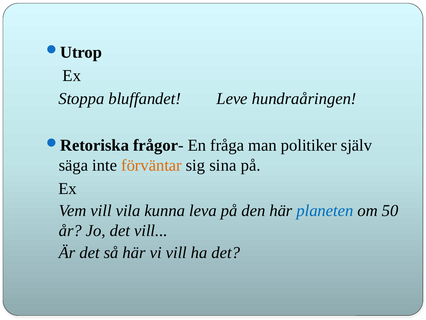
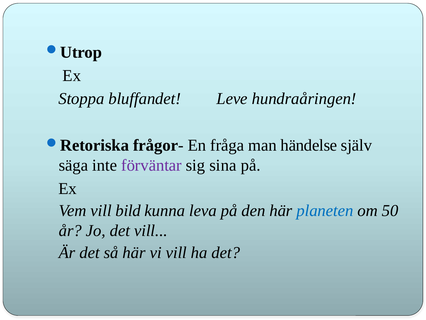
politiker: politiker -> händelse
förväntar colour: orange -> purple
vila: vila -> bild
